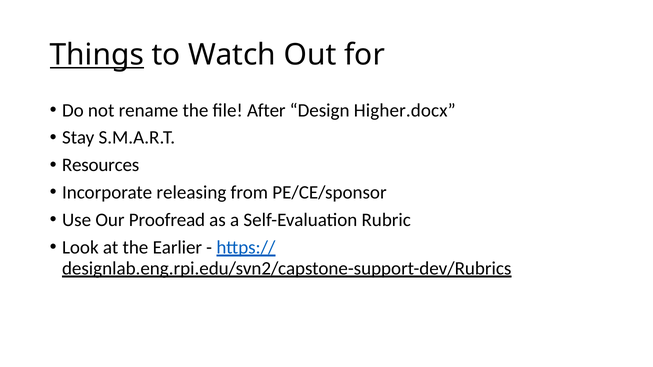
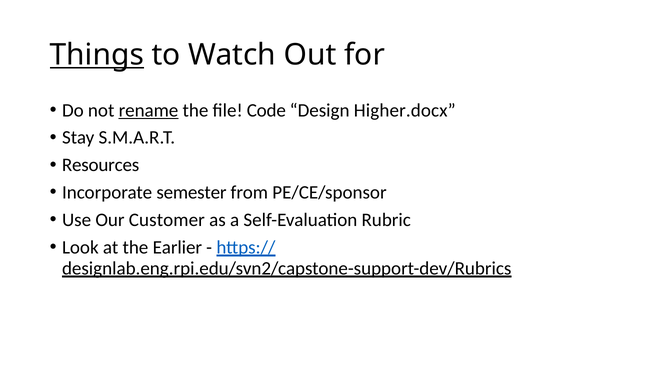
rename underline: none -> present
After: After -> Code
releasing: releasing -> semester
Proofread: Proofread -> Customer
